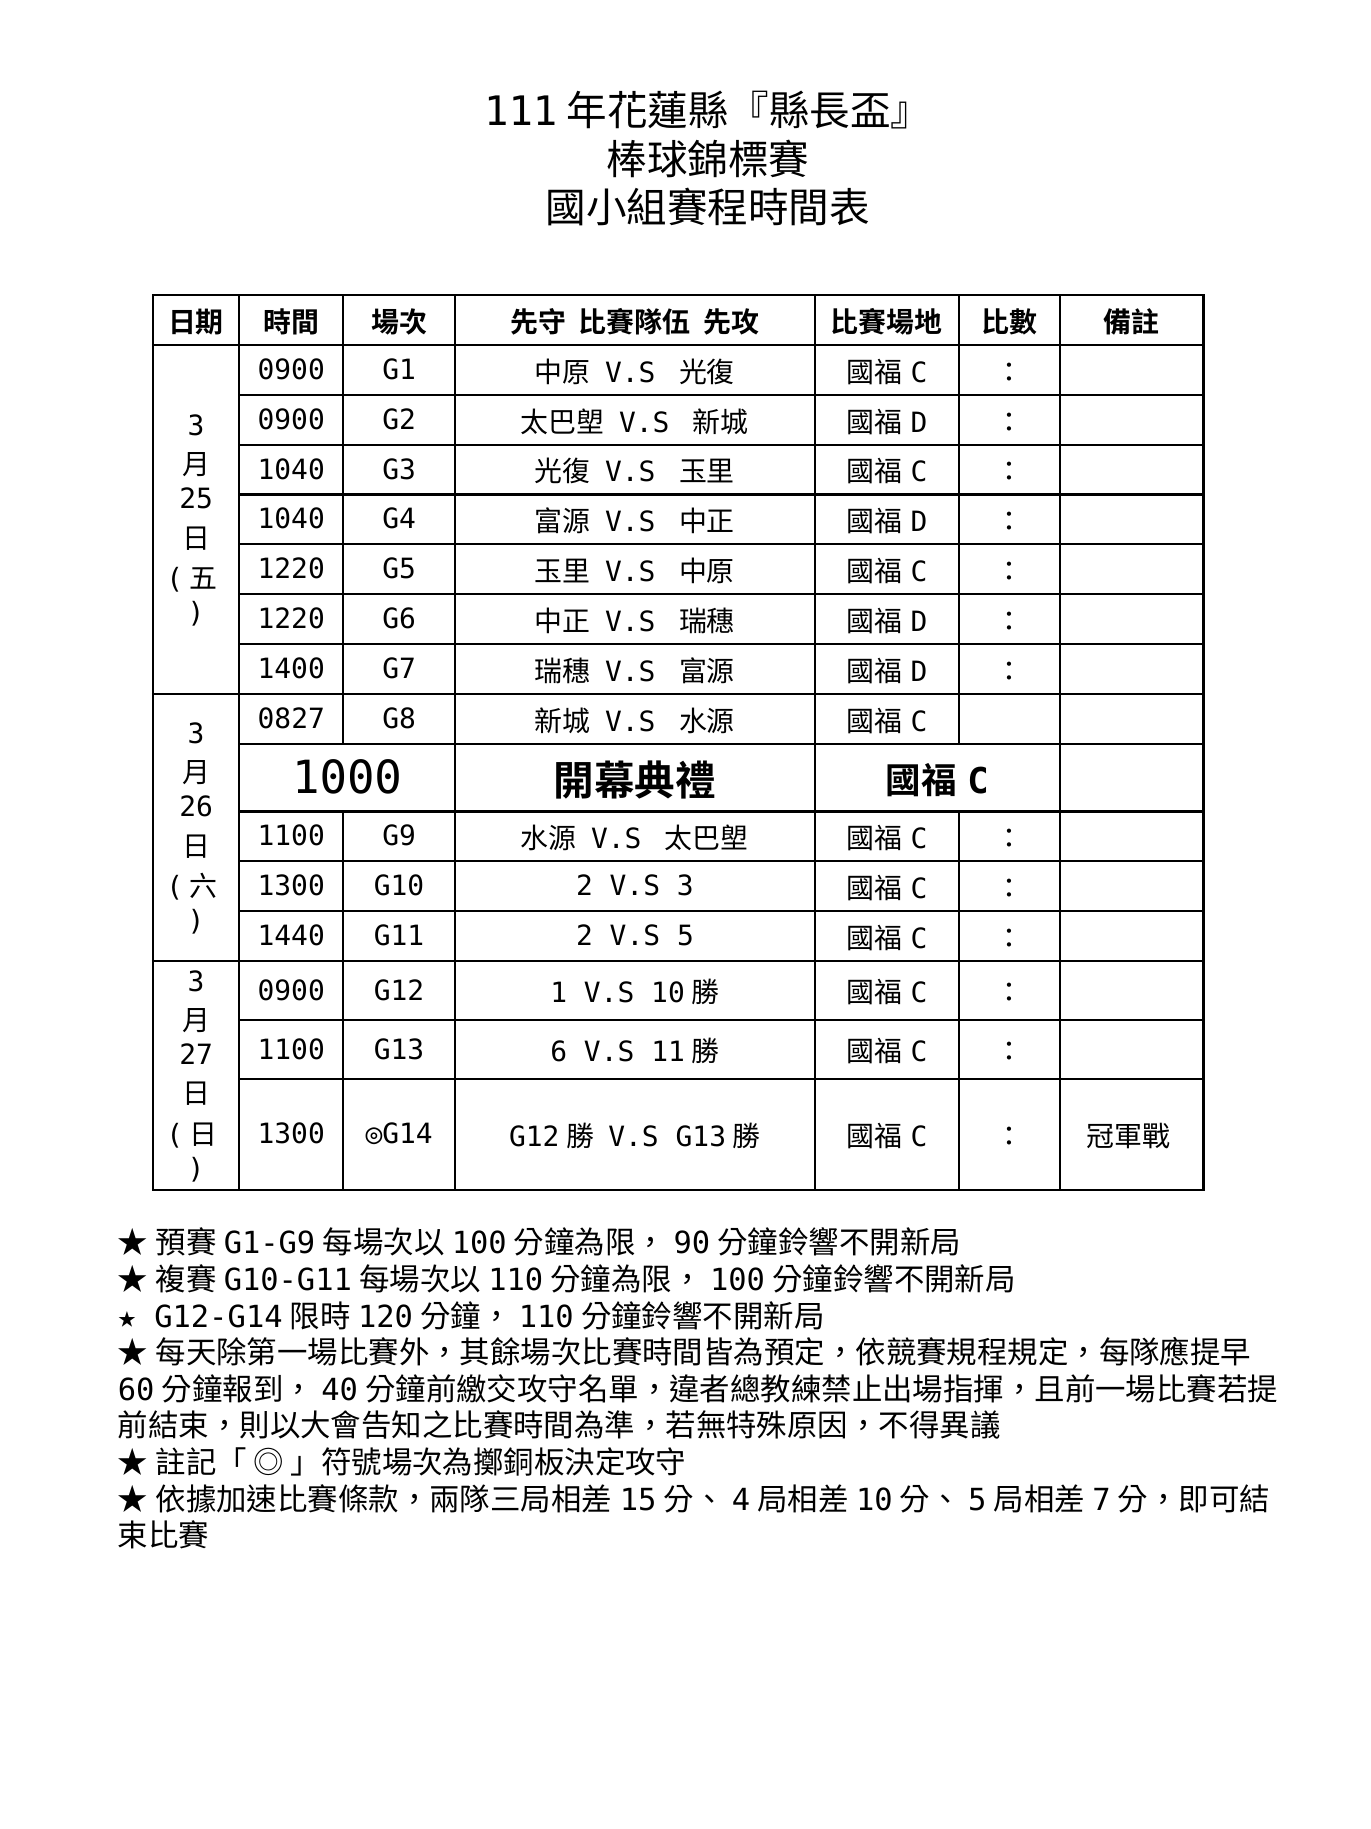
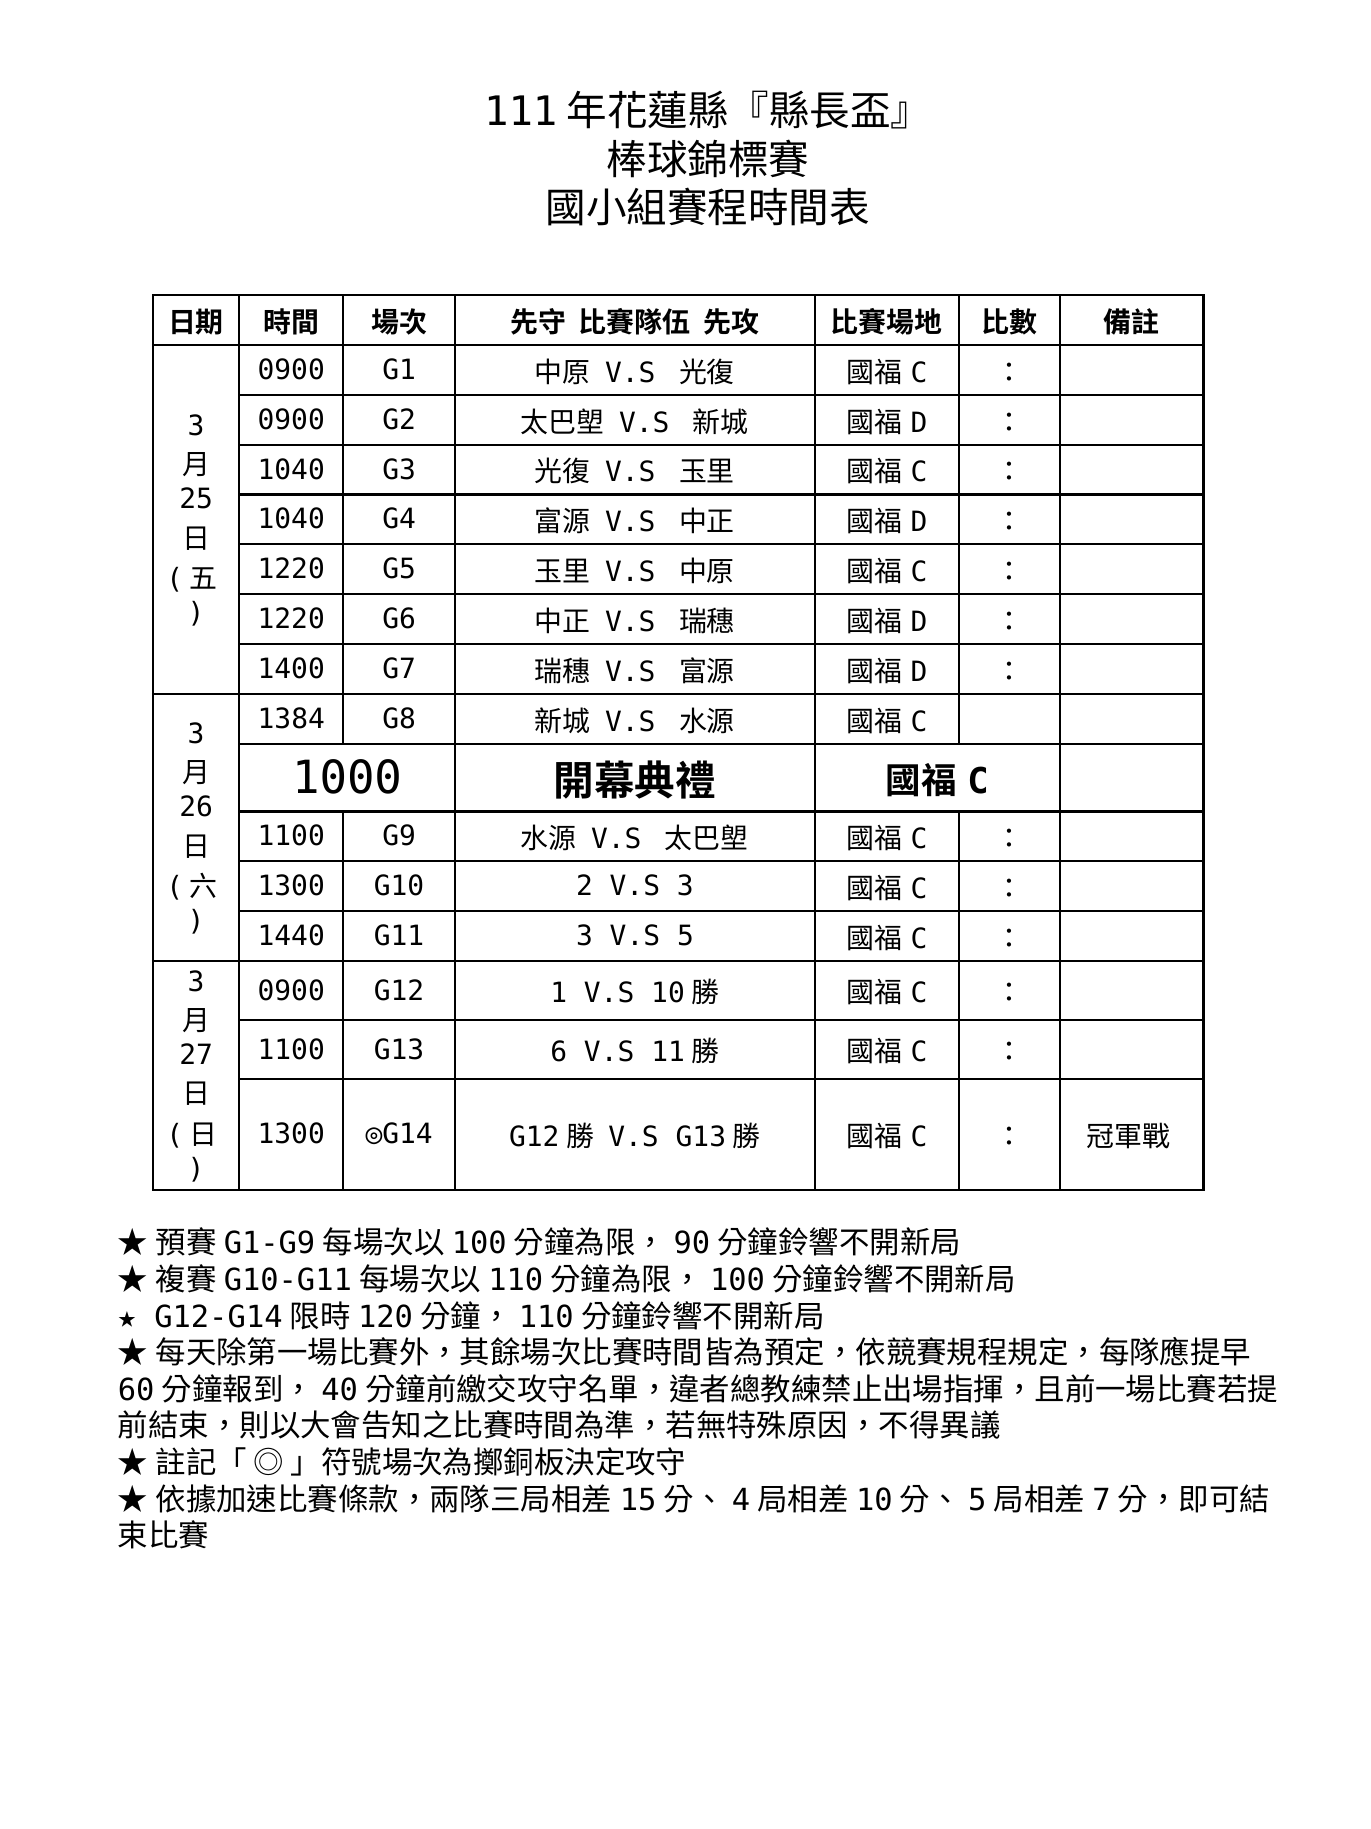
0827: 0827 -> 1384
G11 2: 2 -> 3
